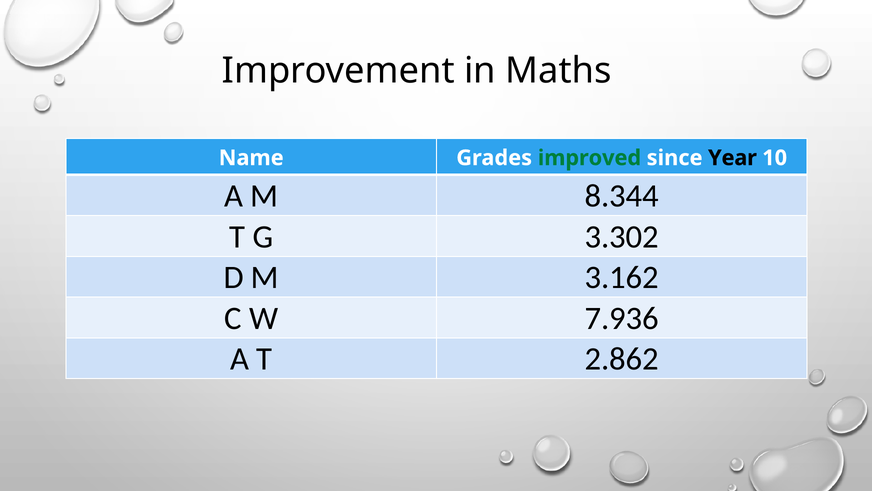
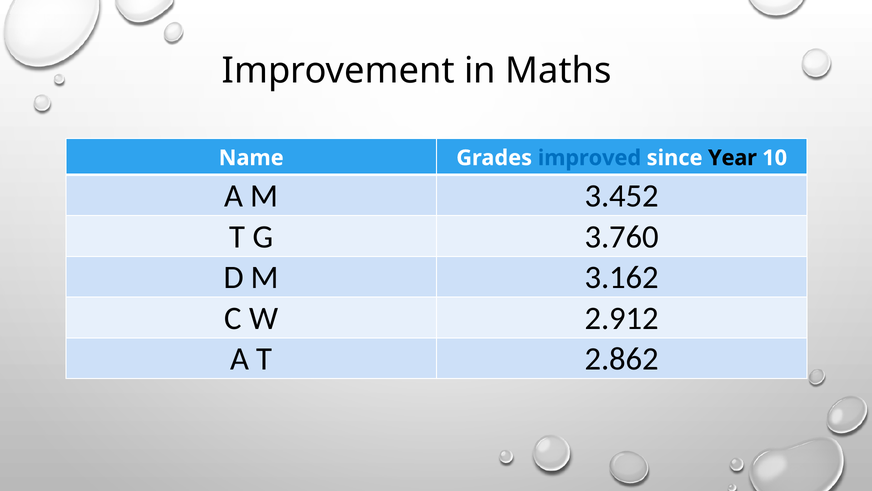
improved colour: green -> blue
8.344: 8.344 -> 3.452
3.302: 3.302 -> 3.760
7.936: 7.936 -> 2.912
